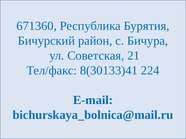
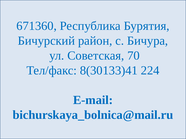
21: 21 -> 70
